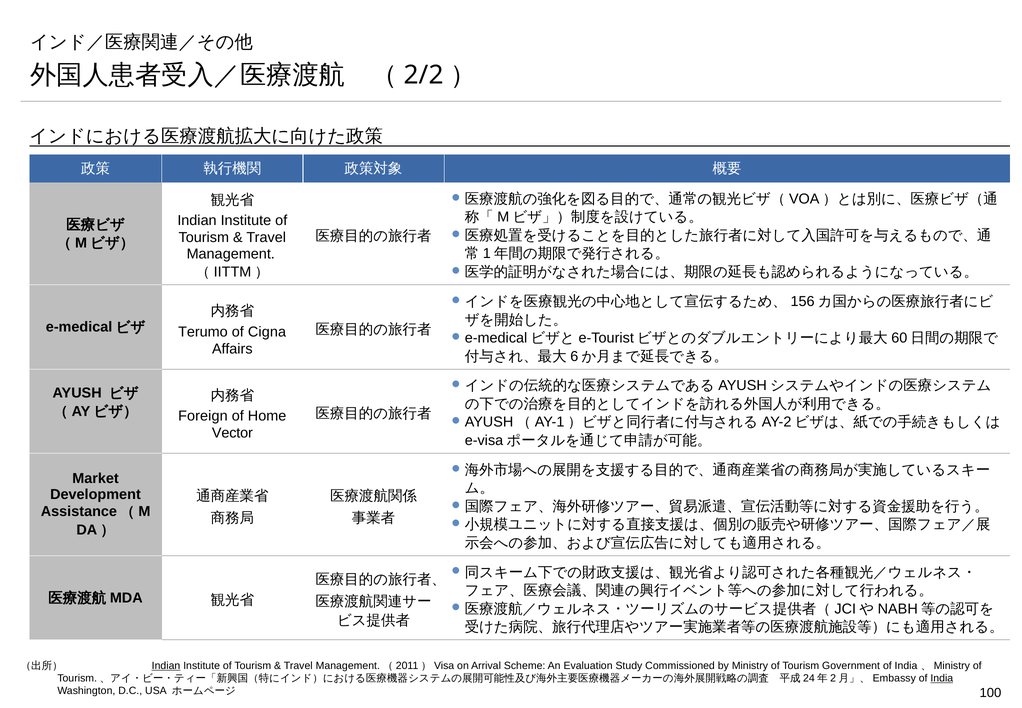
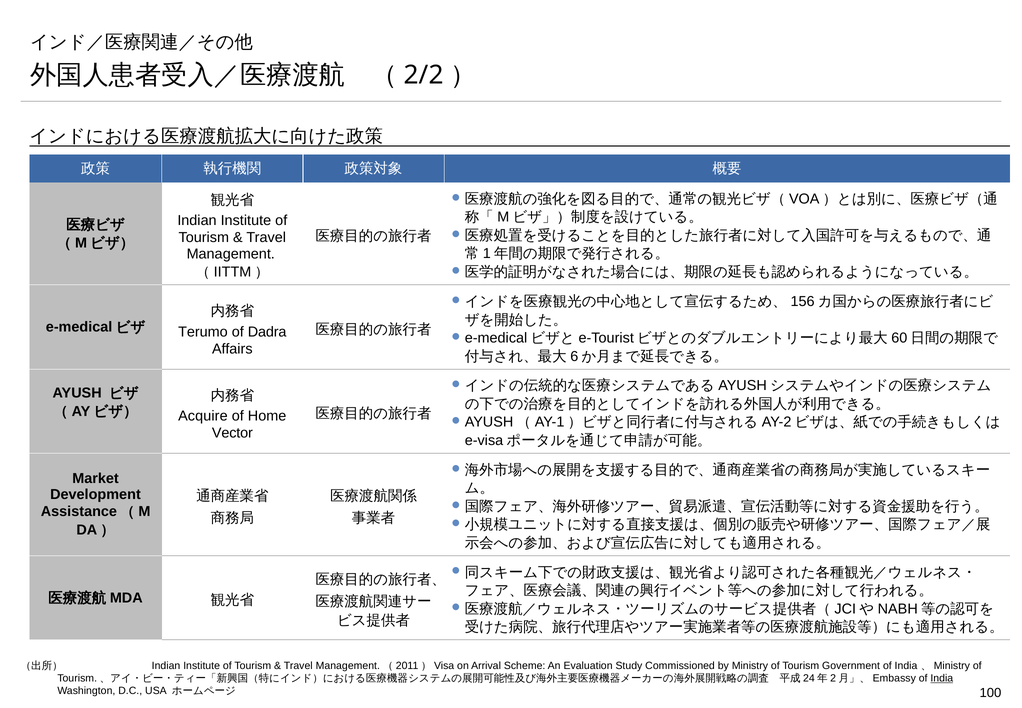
Cigna: Cigna -> Dadra
Foreign: Foreign -> Acquire
Indian at (166, 665) underline: present -> none
